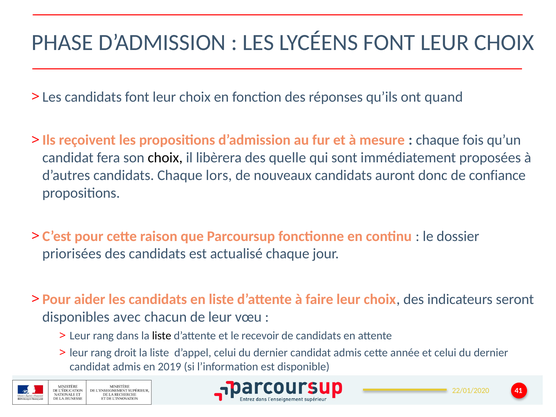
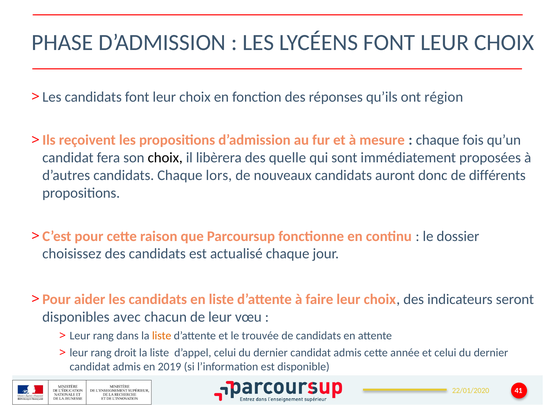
quand: quand -> région
confiance: confiance -> différents
priorisées: priorisées -> choisissez
liste at (162, 336) colour: black -> orange
recevoir: recevoir -> trouvée
